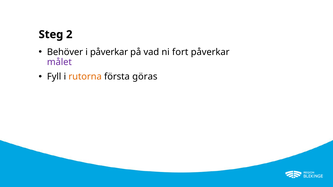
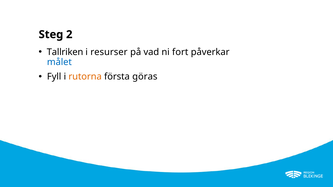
Behöver: Behöver -> Tallriken
i påverkar: påverkar -> resurser
målet colour: purple -> blue
